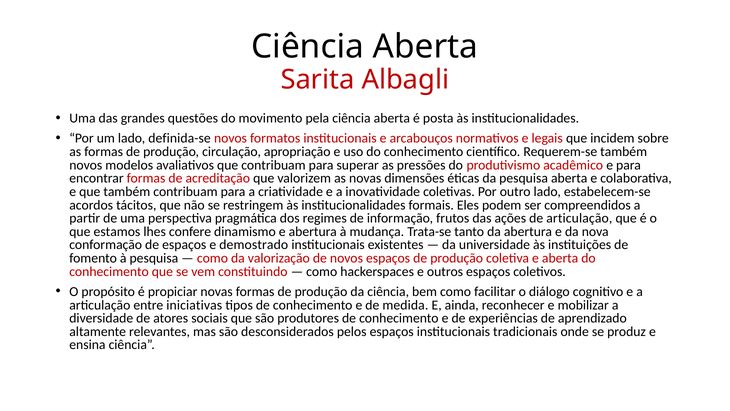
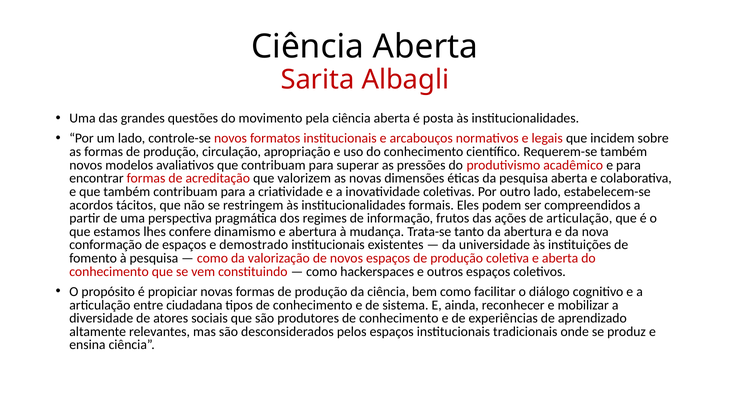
definida-se: definida-se -> controle-se
iniciativas: iniciativas -> ciudadana
medida: medida -> sistema
